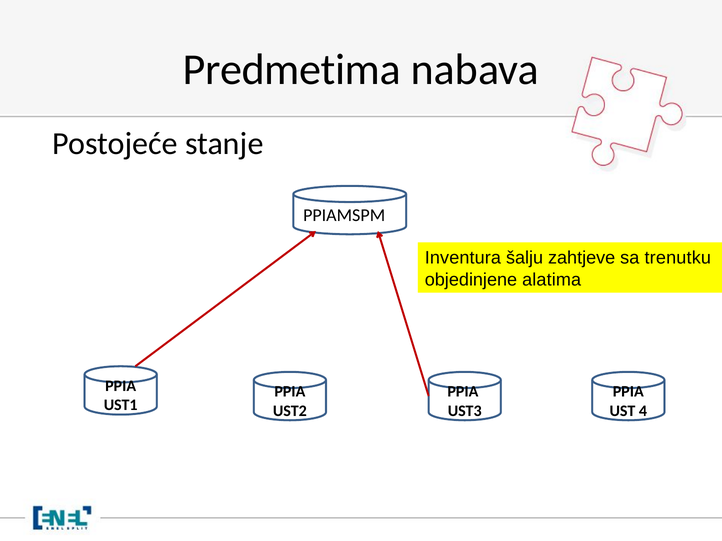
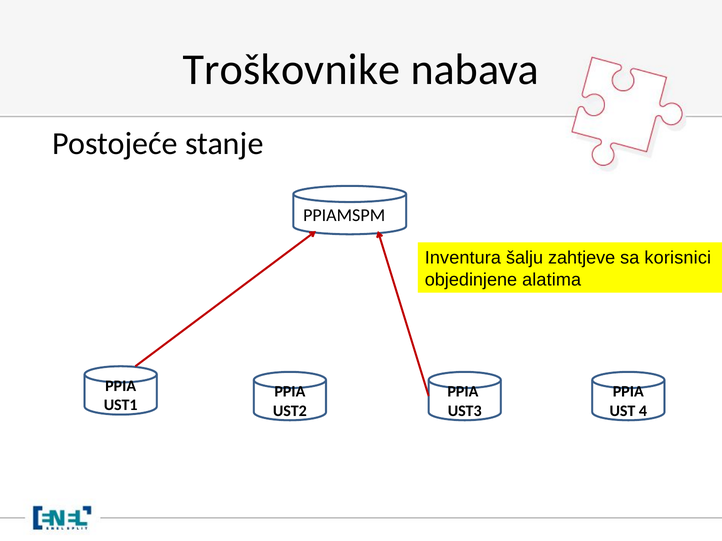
Predmetima: Predmetima -> Troškovnike
trenutku: trenutku -> korisnici
